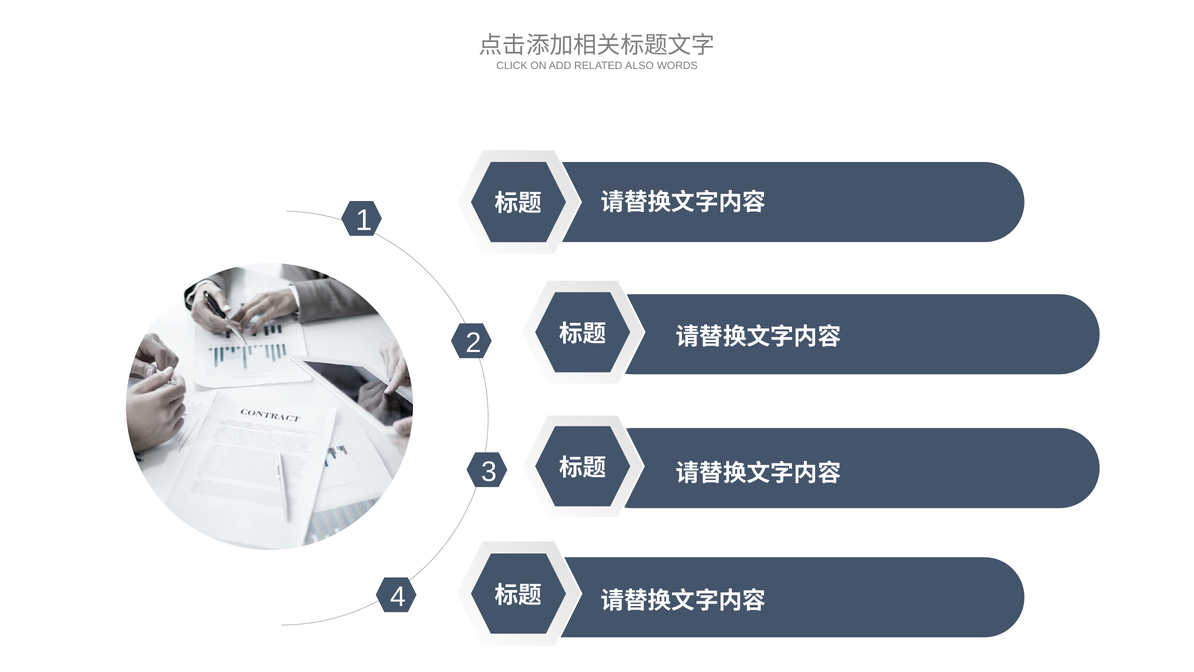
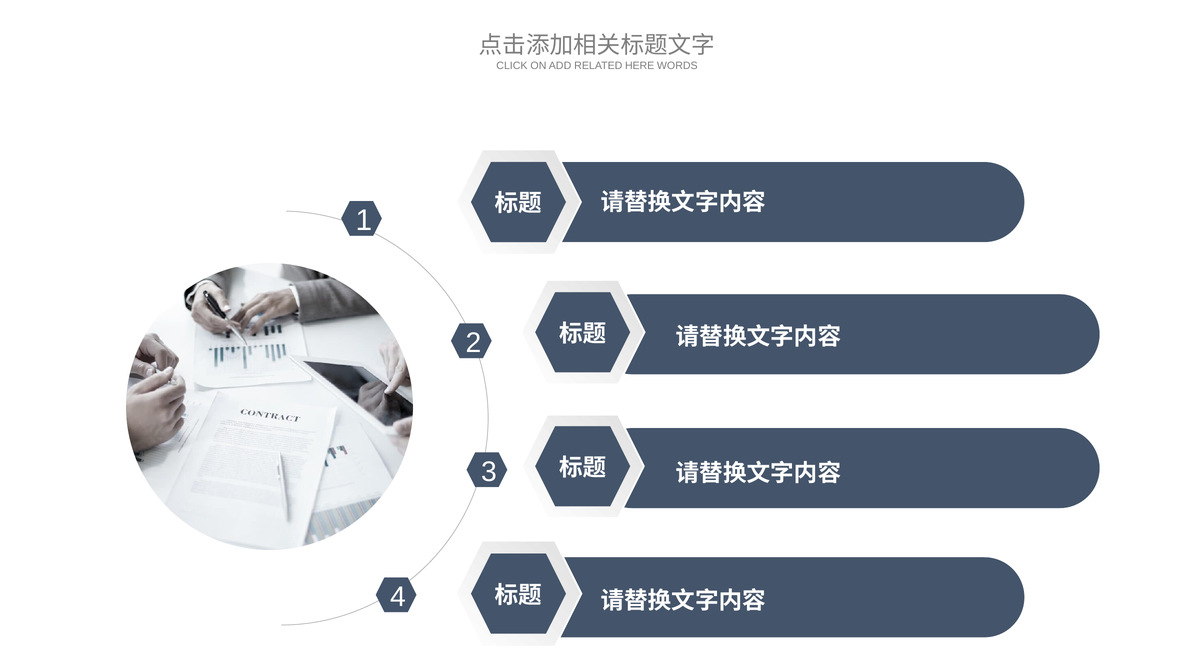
ALSO: ALSO -> HERE
